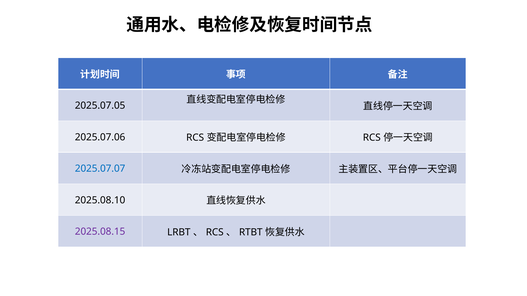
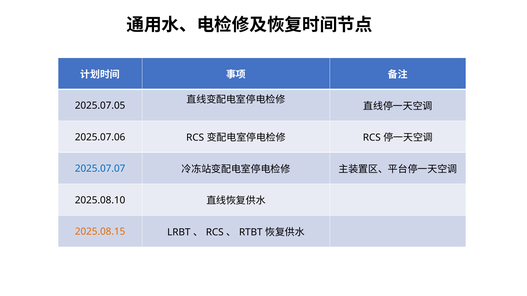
2025.08.15 colour: purple -> orange
